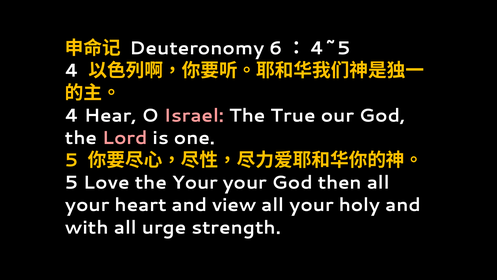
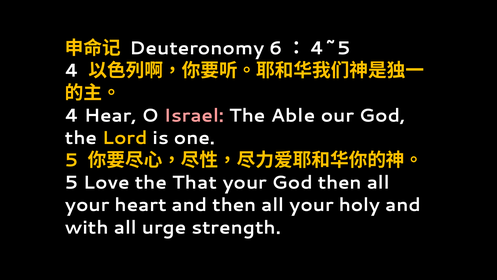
True: True -> Able
Lord colour: pink -> yellow
the Your: Your -> That
and view: view -> then
